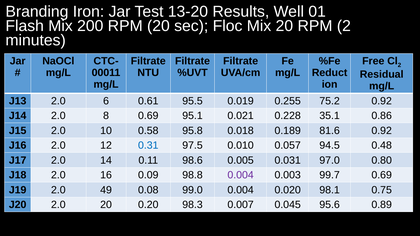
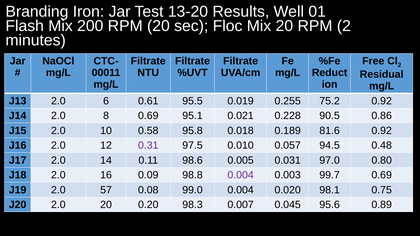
35.1: 35.1 -> 90.5
0.31 colour: blue -> purple
49: 49 -> 57
